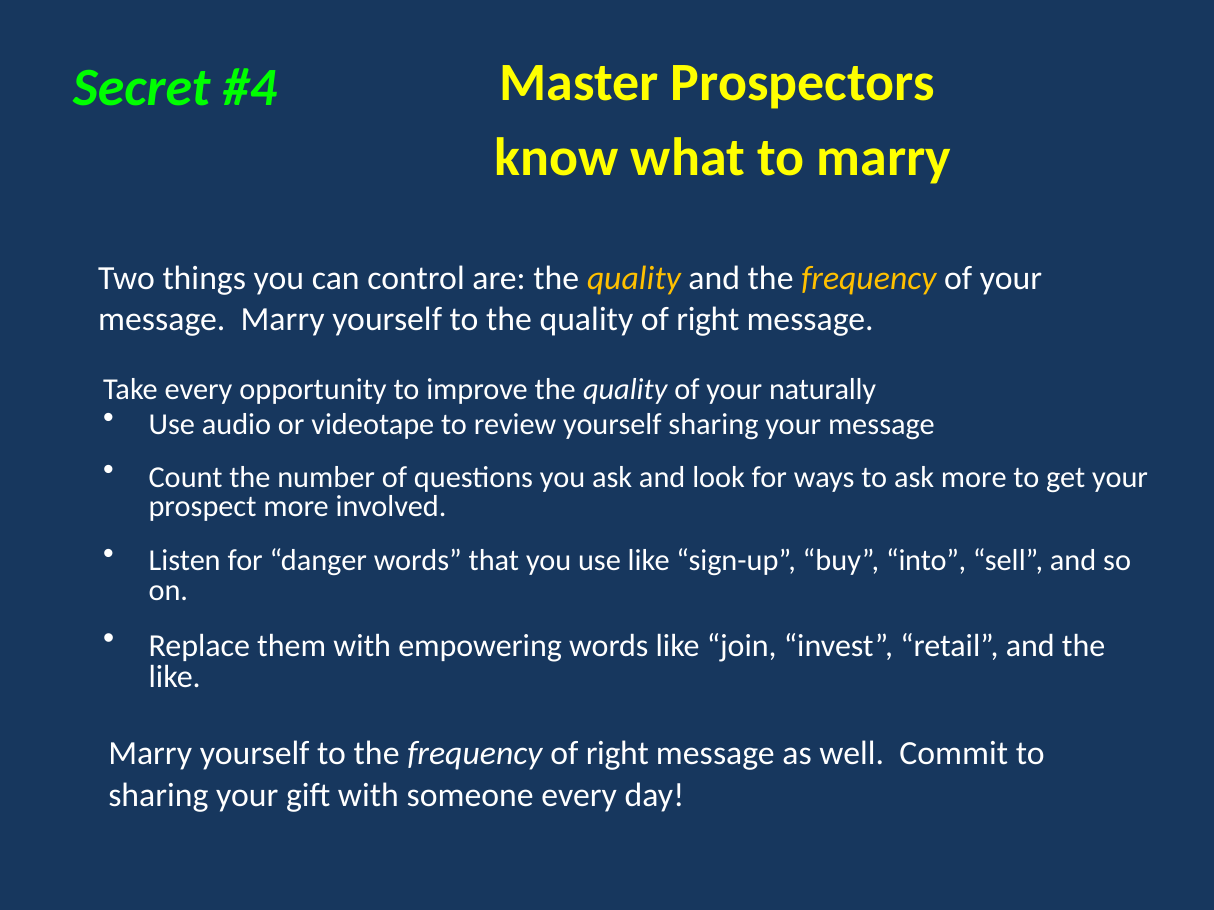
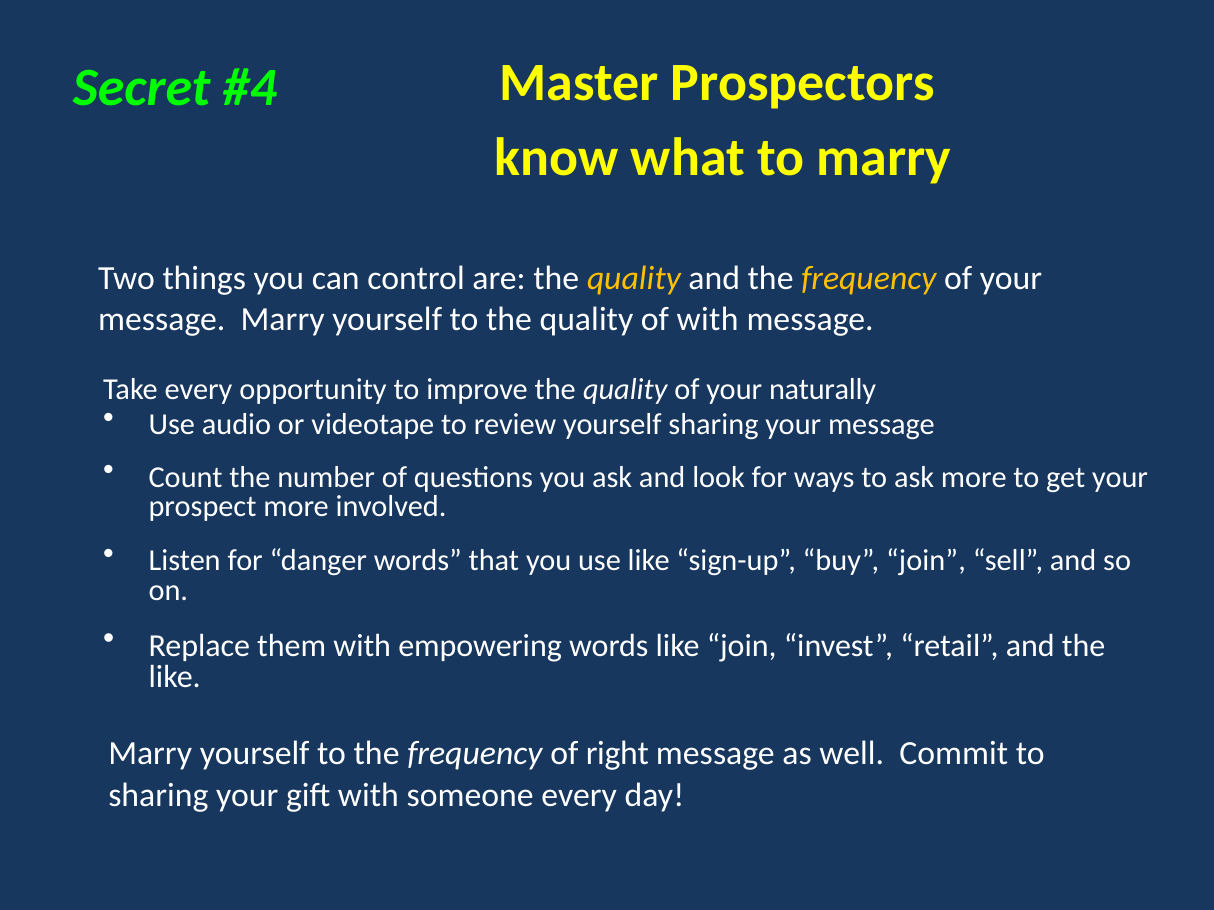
quality of right: right -> with
buy into: into -> join
